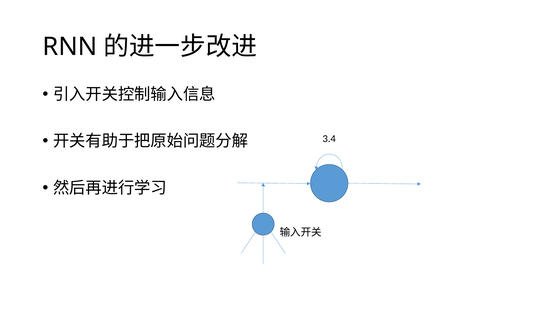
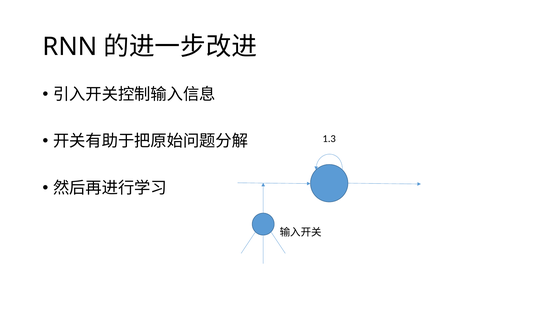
3.4: 3.4 -> 1.3
